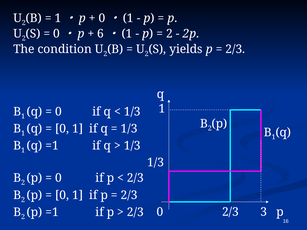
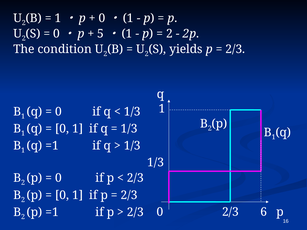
6: 6 -> 5
3: 3 -> 6
